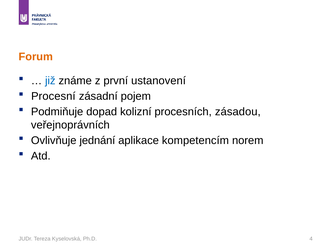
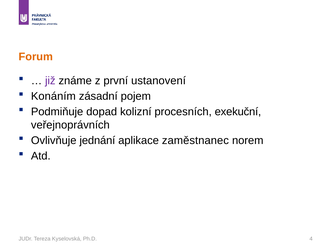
již colour: blue -> purple
Procesní: Procesní -> Konáním
zásadou: zásadou -> exekuční
kompetencím: kompetencím -> zaměstnanec
